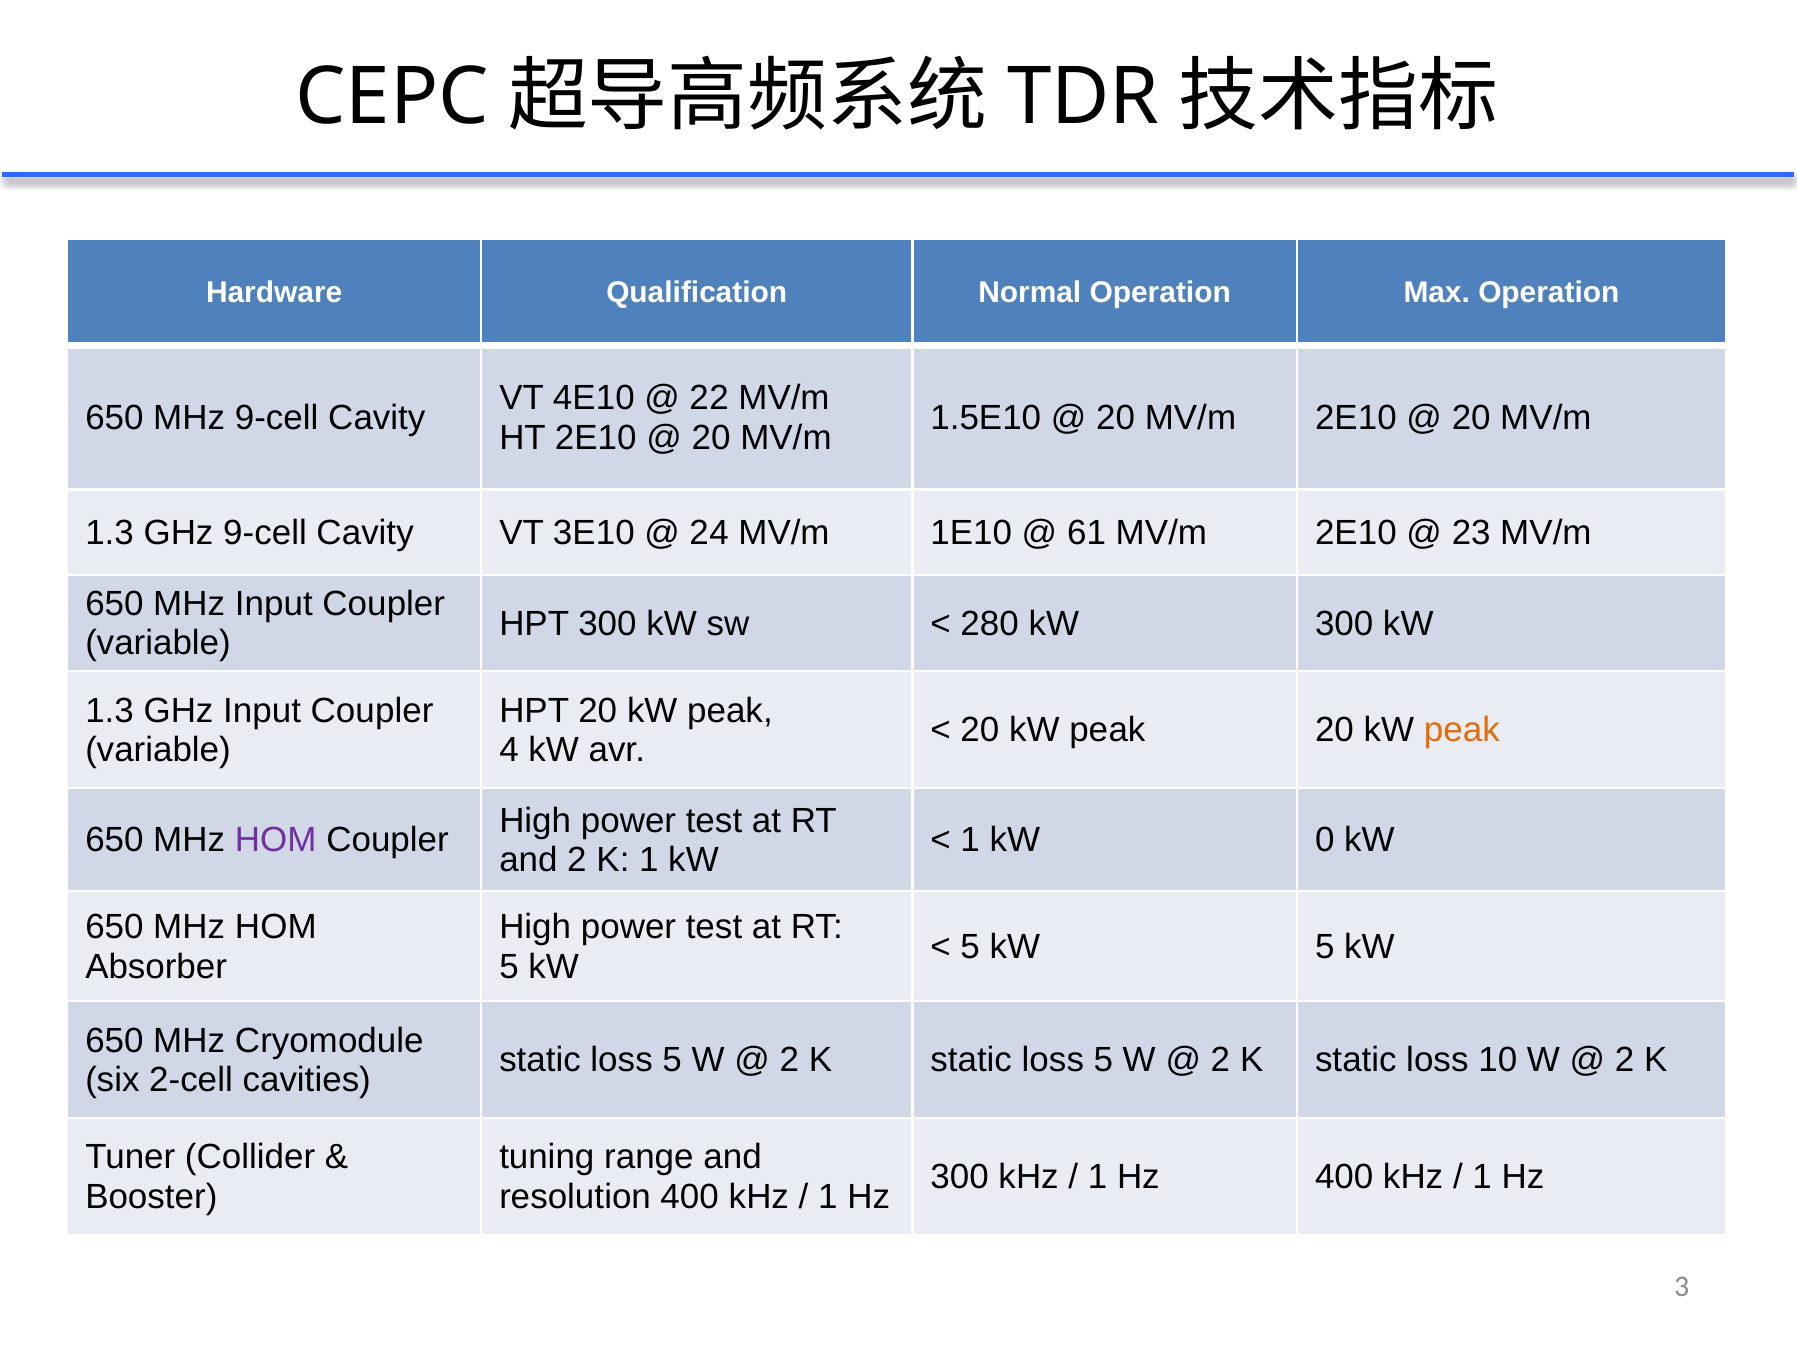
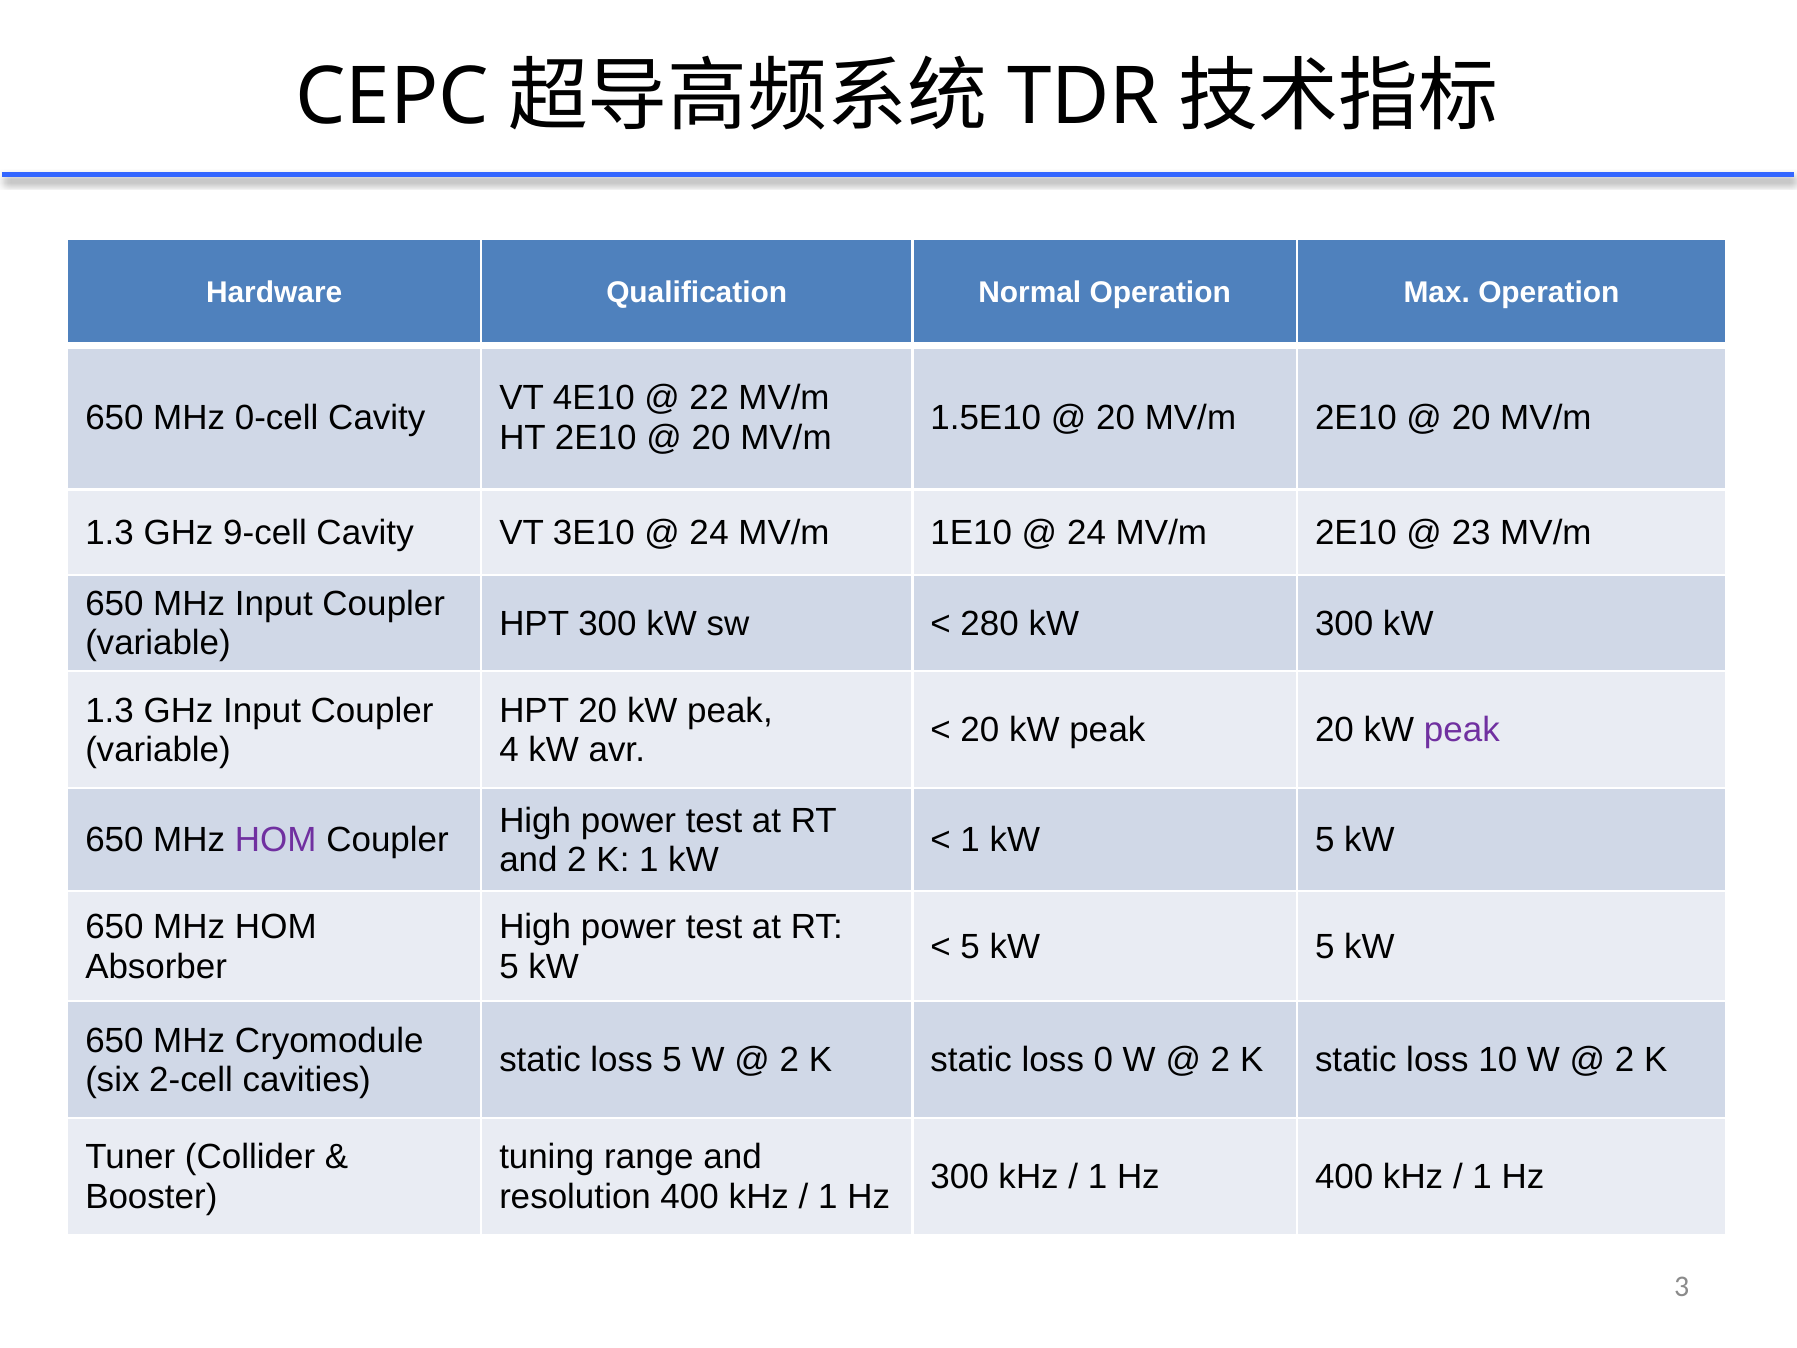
MHz 9-cell: 9-cell -> 0-cell
61 at (1087, 533): 61 -> 24
peak at (1462, 730) colour: orange -> purple
1 kW 0: 0 -> 5
K static loss 5: 5 -> 0
